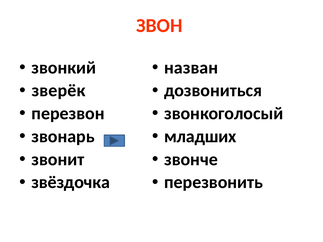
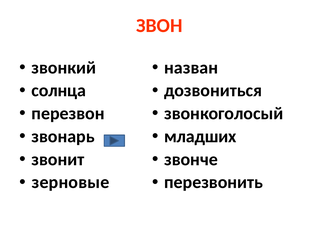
зверёк: зверёк -> солнца
звёздочка: звёздочка -> зерновые
